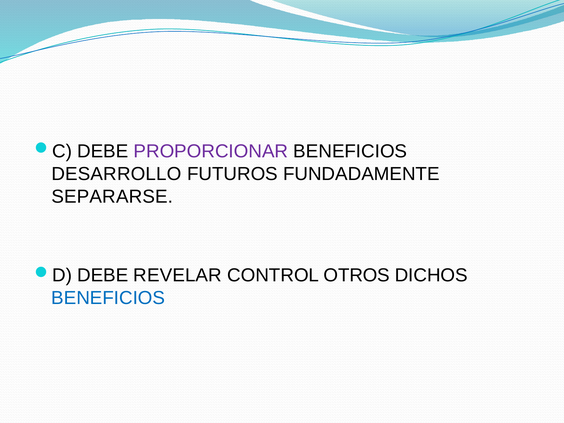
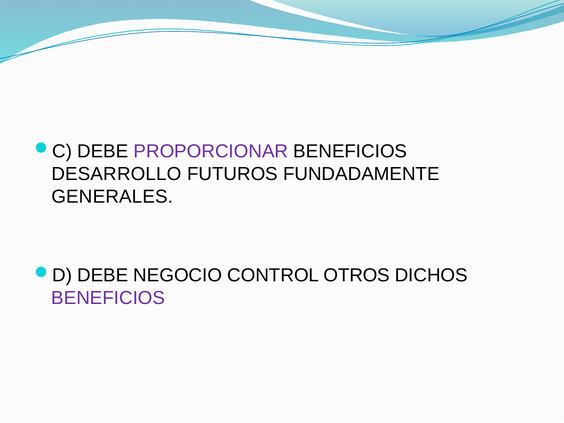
SEPARARSE: SEPARARSE -> GENERALES
REVELAR: REVELAR -> NEGOCIO
BENEFICIOS at (108, 298) colour: blue -> purple
